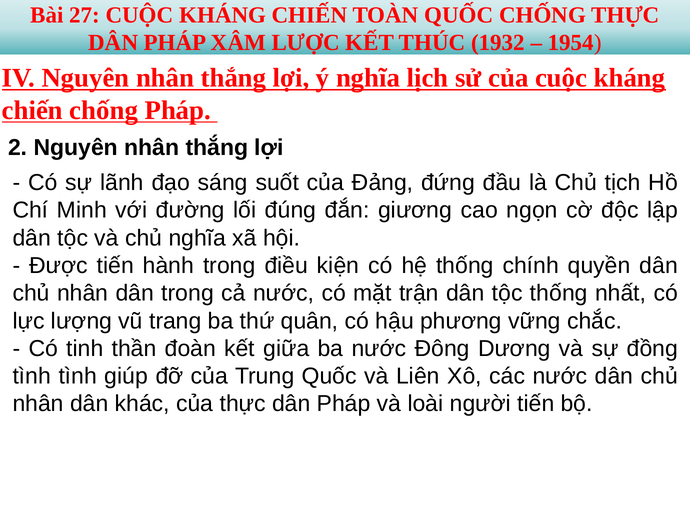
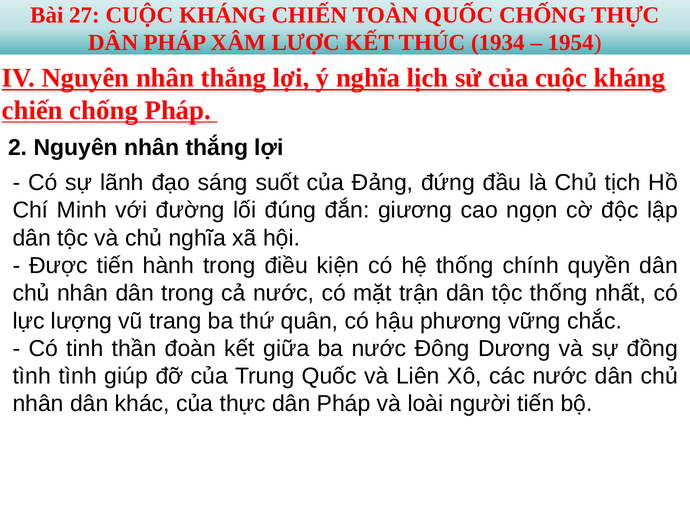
1932: 1932 -> 1934
